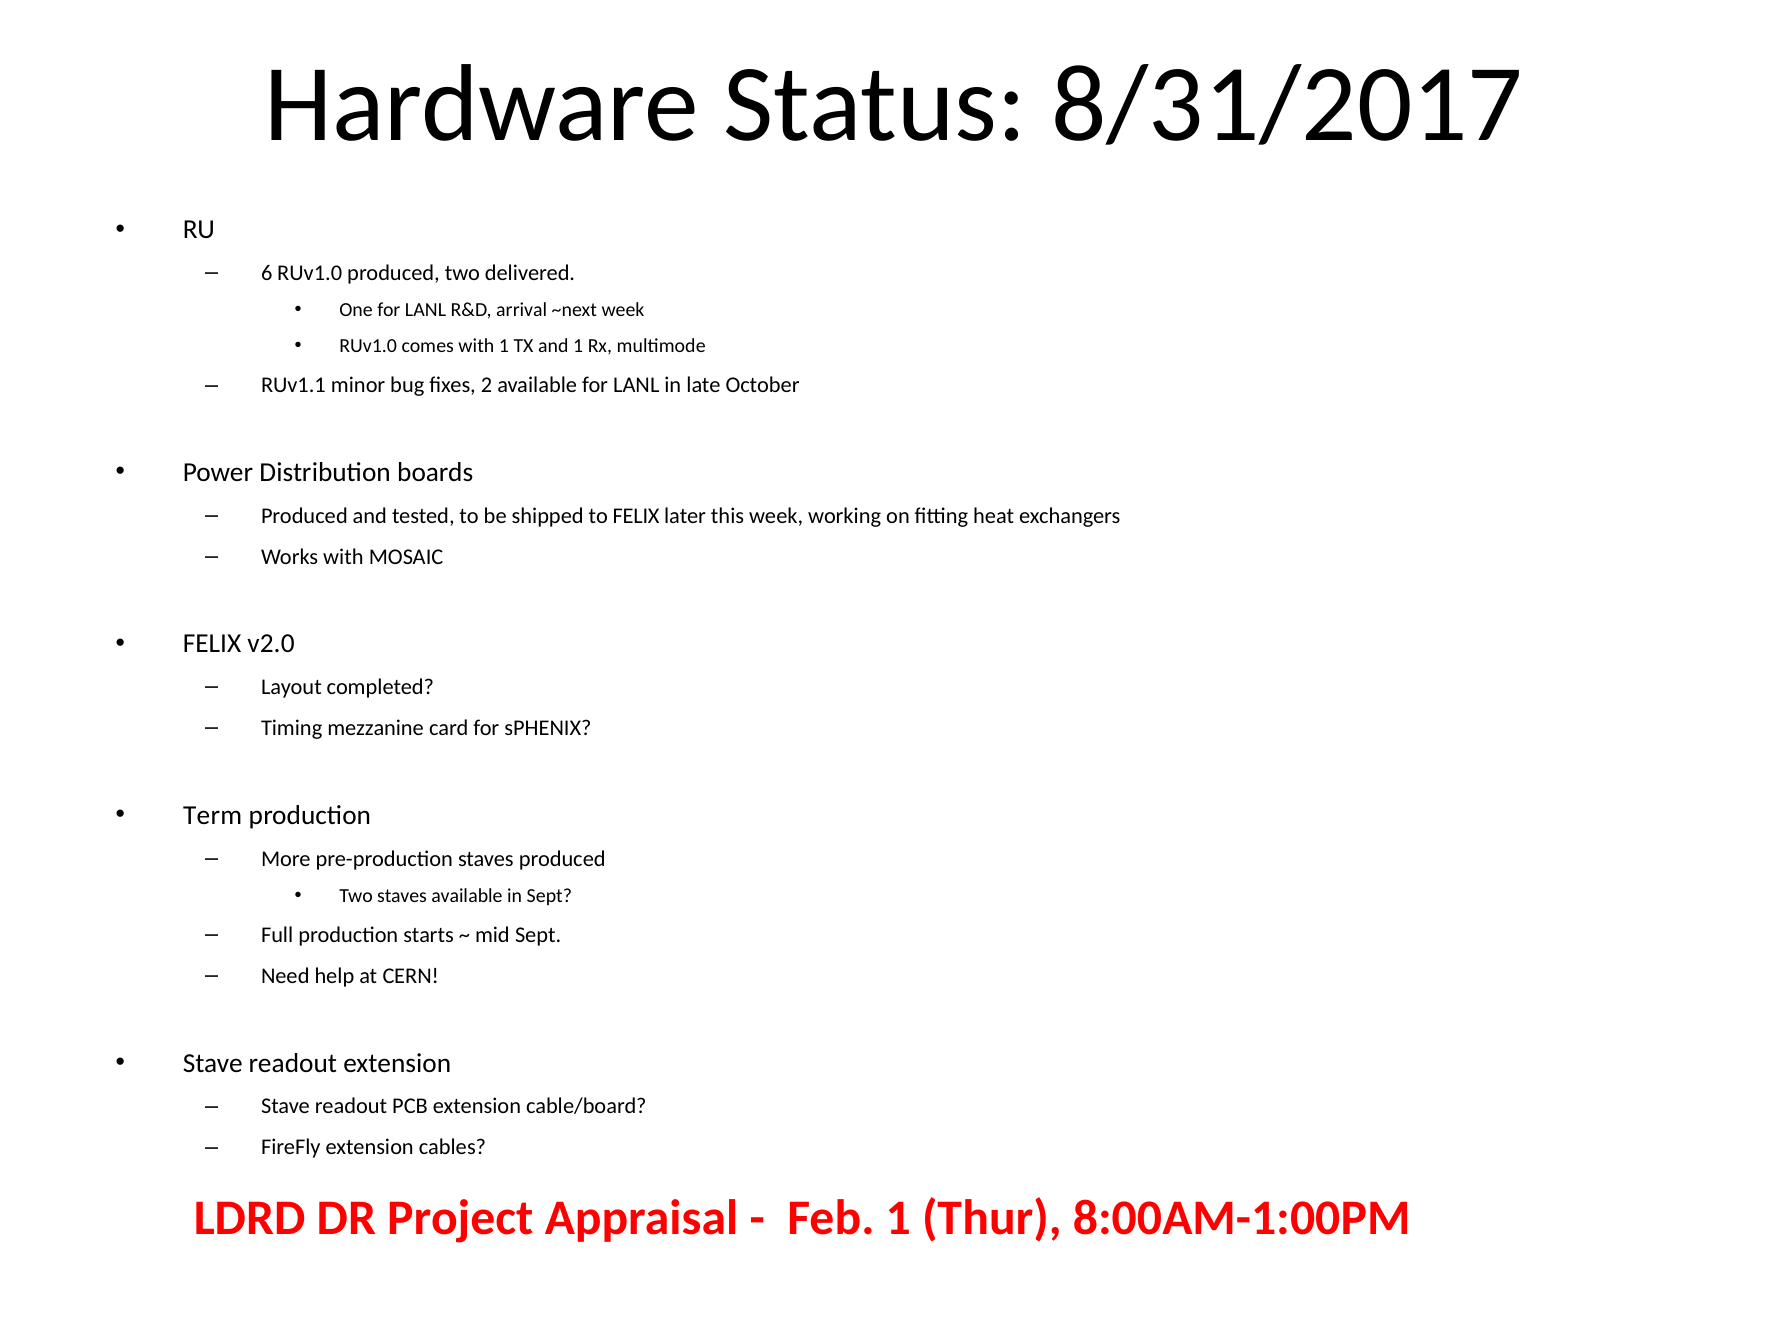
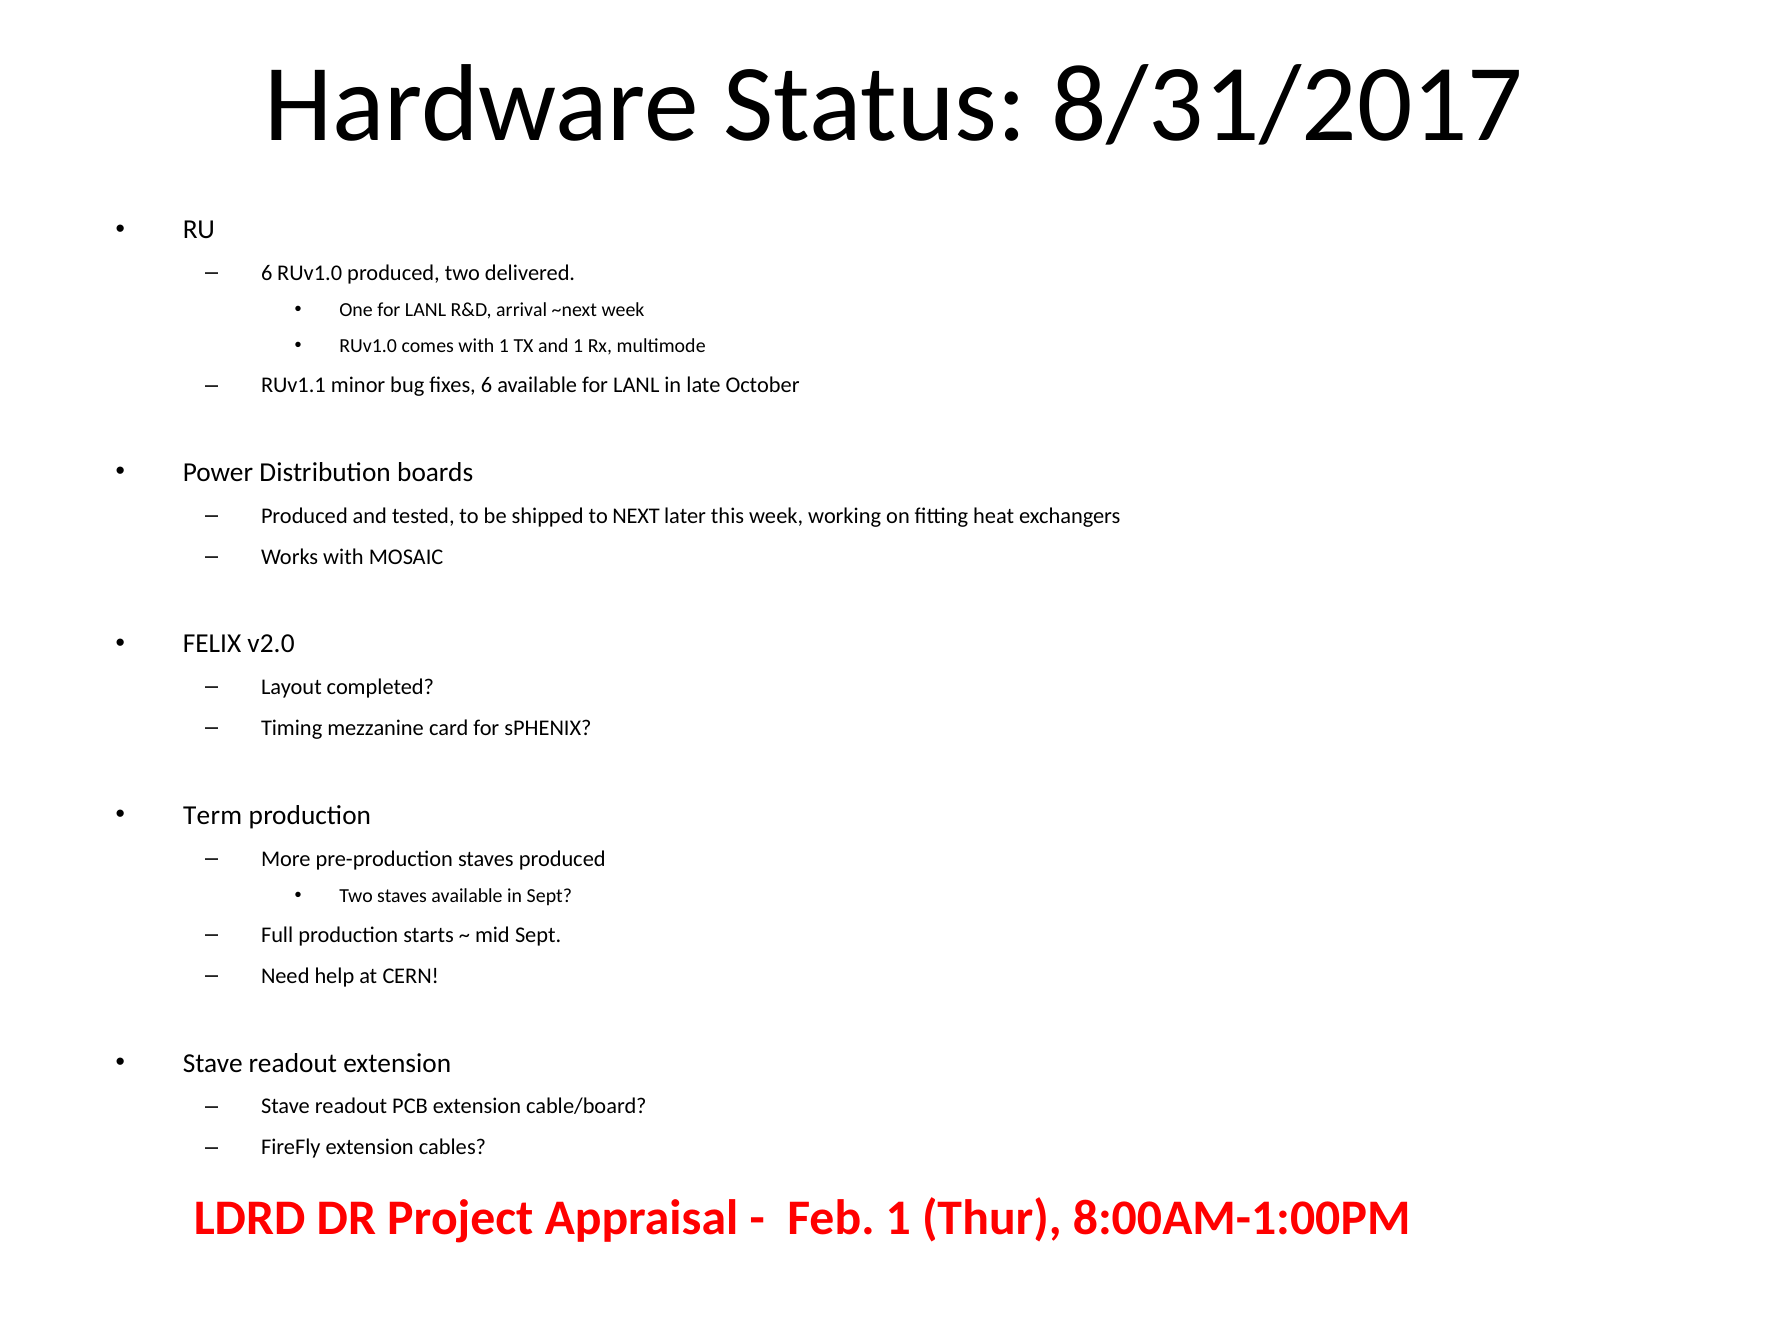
fixes 2: 2 -> 6
to FELIX: FELIX -> NEXT
